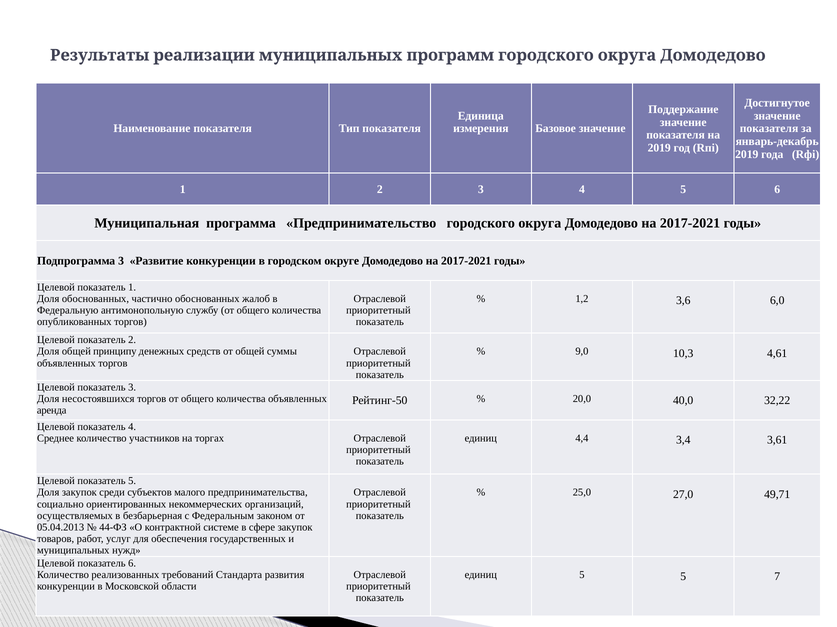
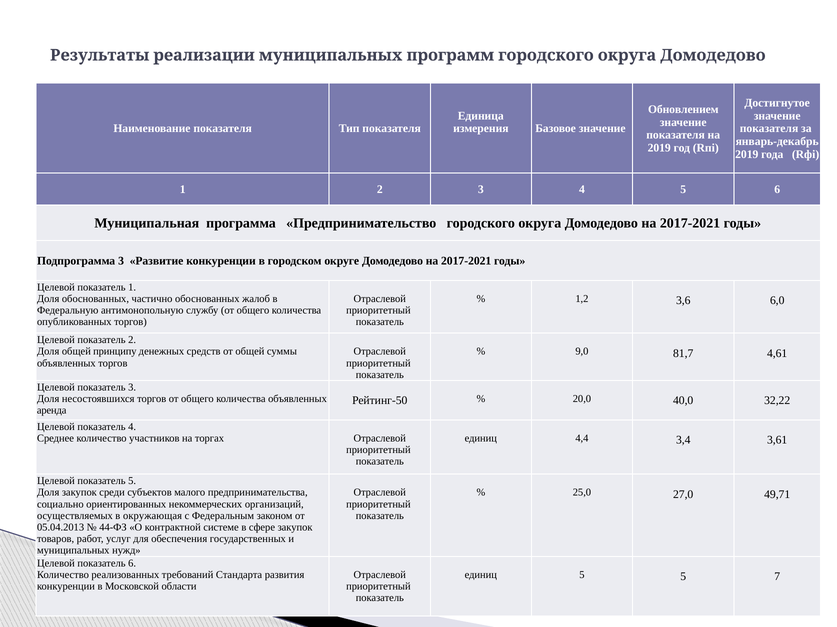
Поддержание: Поддержание -> Обновлением
10,3: 10,3 -> 81,7
безбарьерная: безбарьерная -> окружающая
